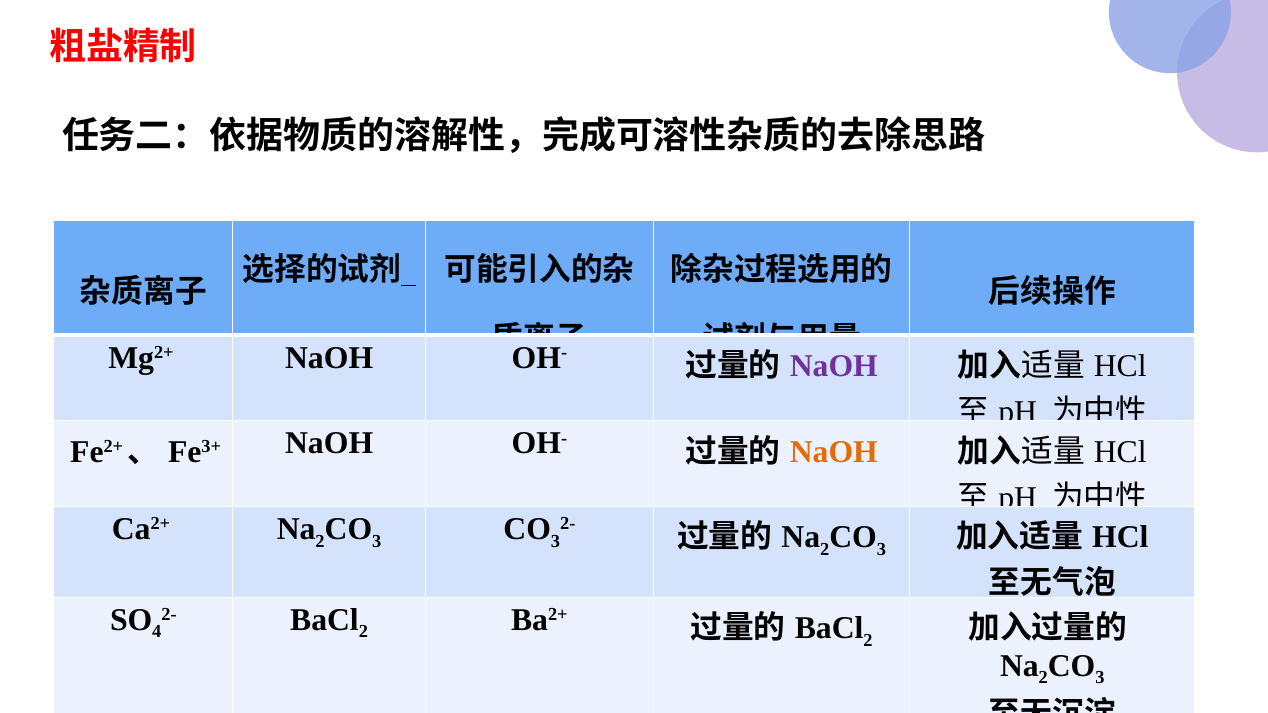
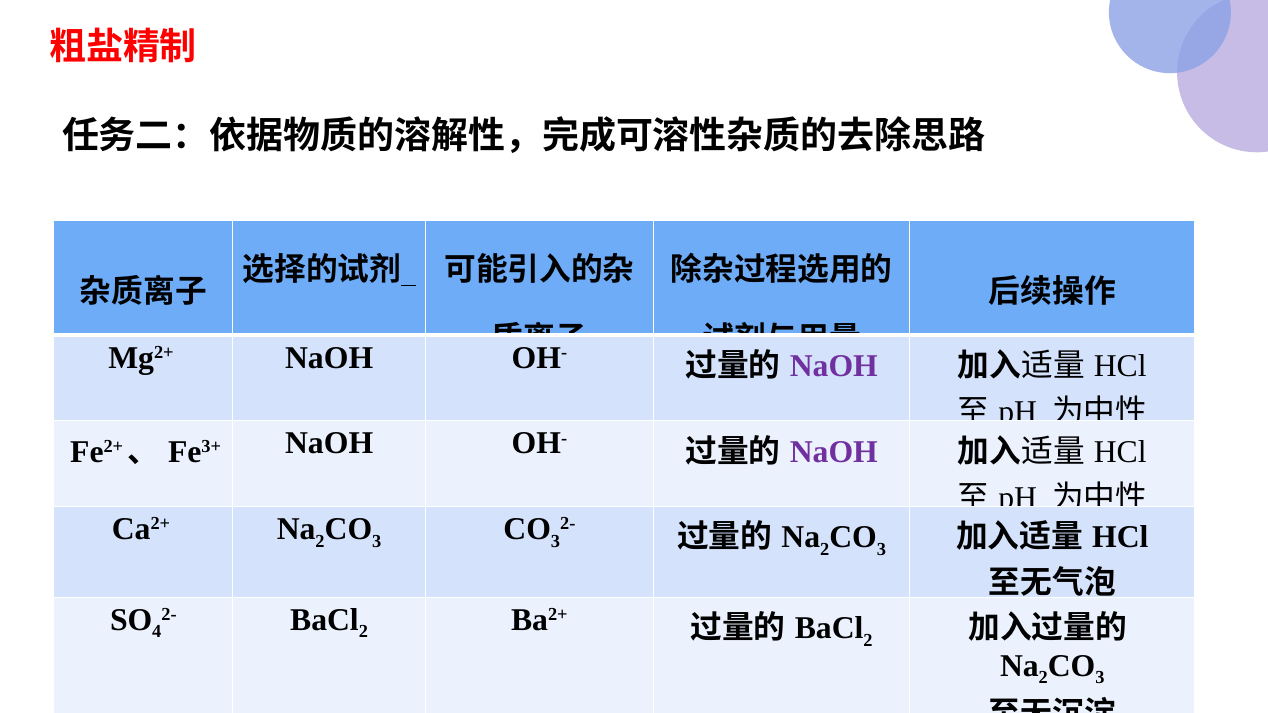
NaOH at (834, 452) colour: orange -> purple
